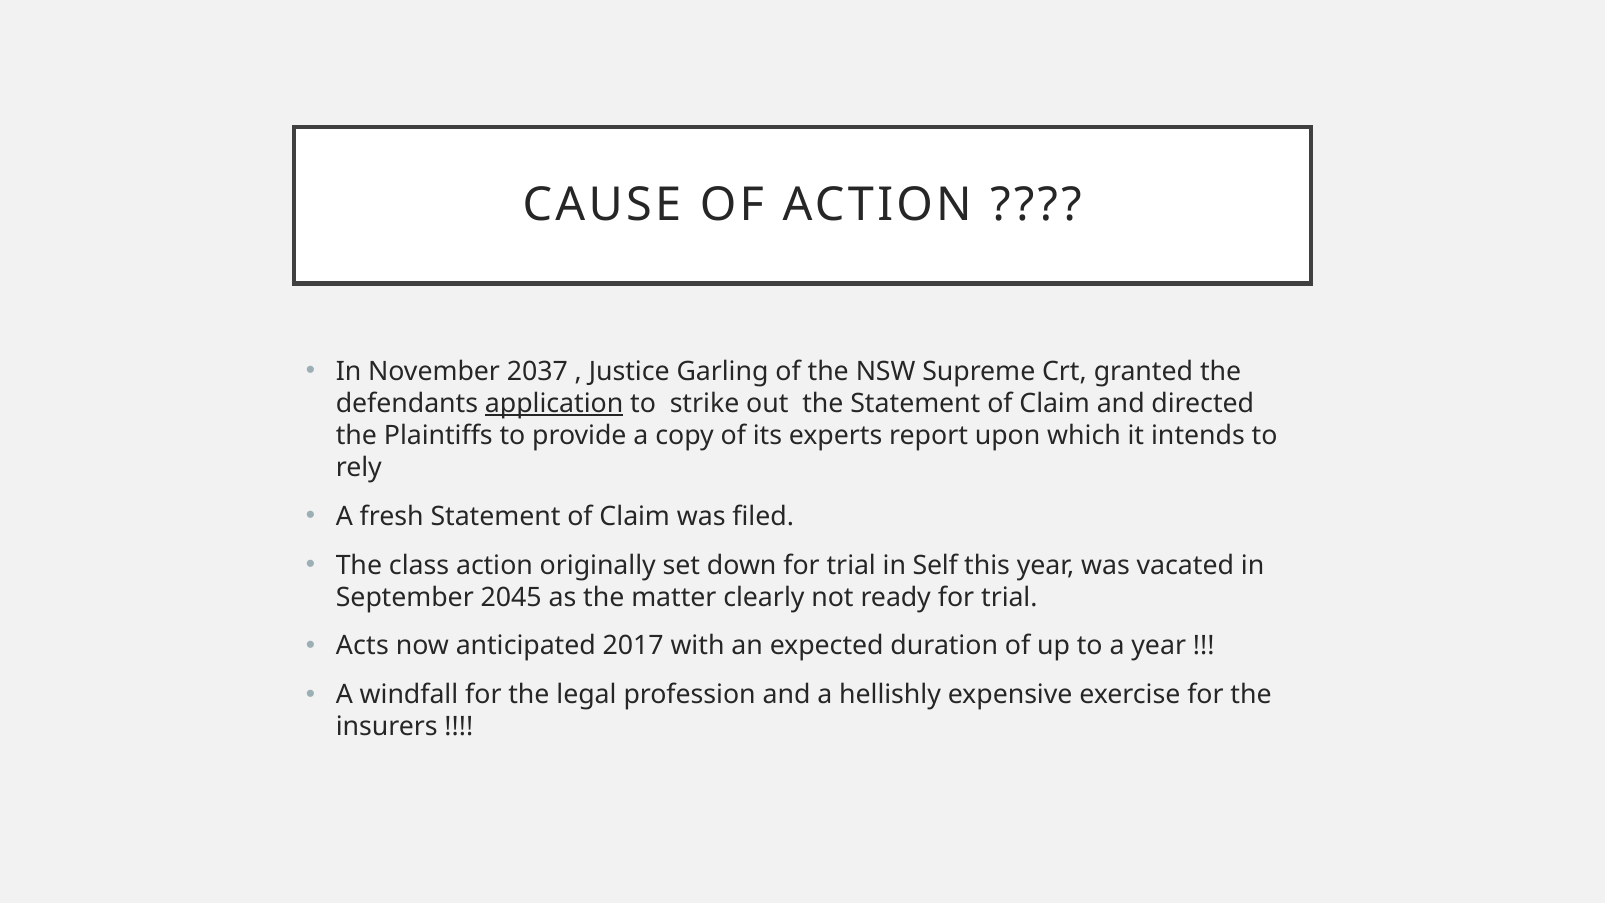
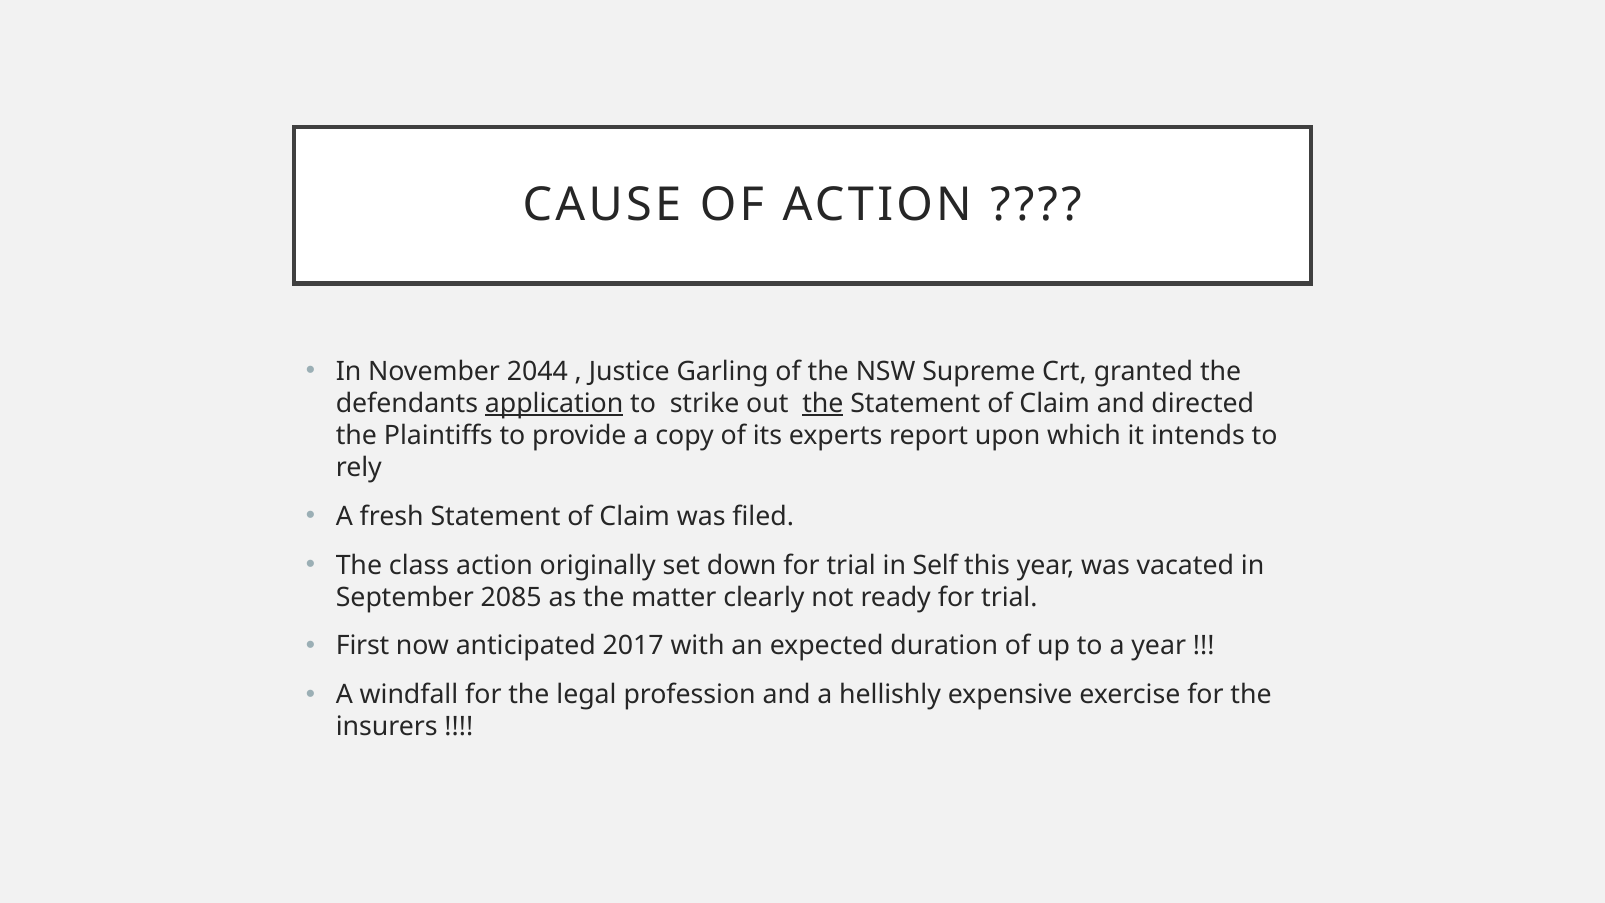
2037: 2037 -> 2044
the at (823, 403) underline: none -> present
2045: 2045 -> 2085
Acts: Acts -> First
